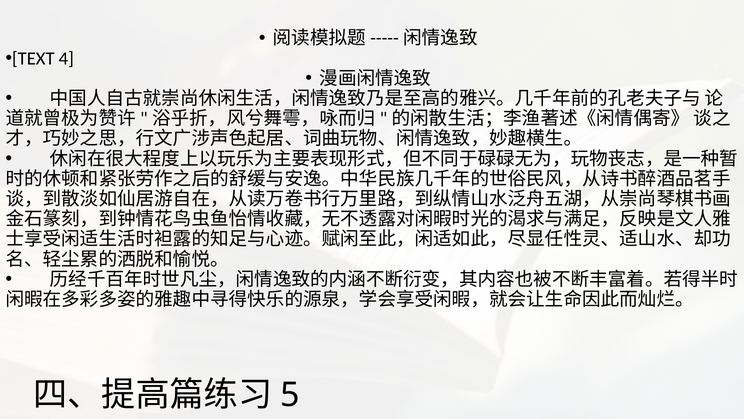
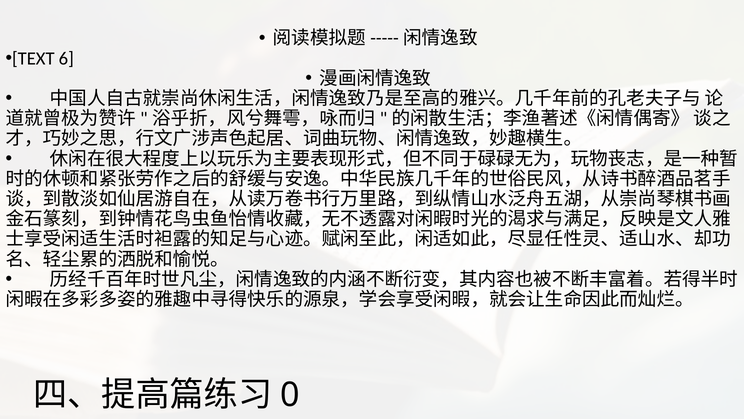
4: 4 -> 6
5: 5 -> 0
